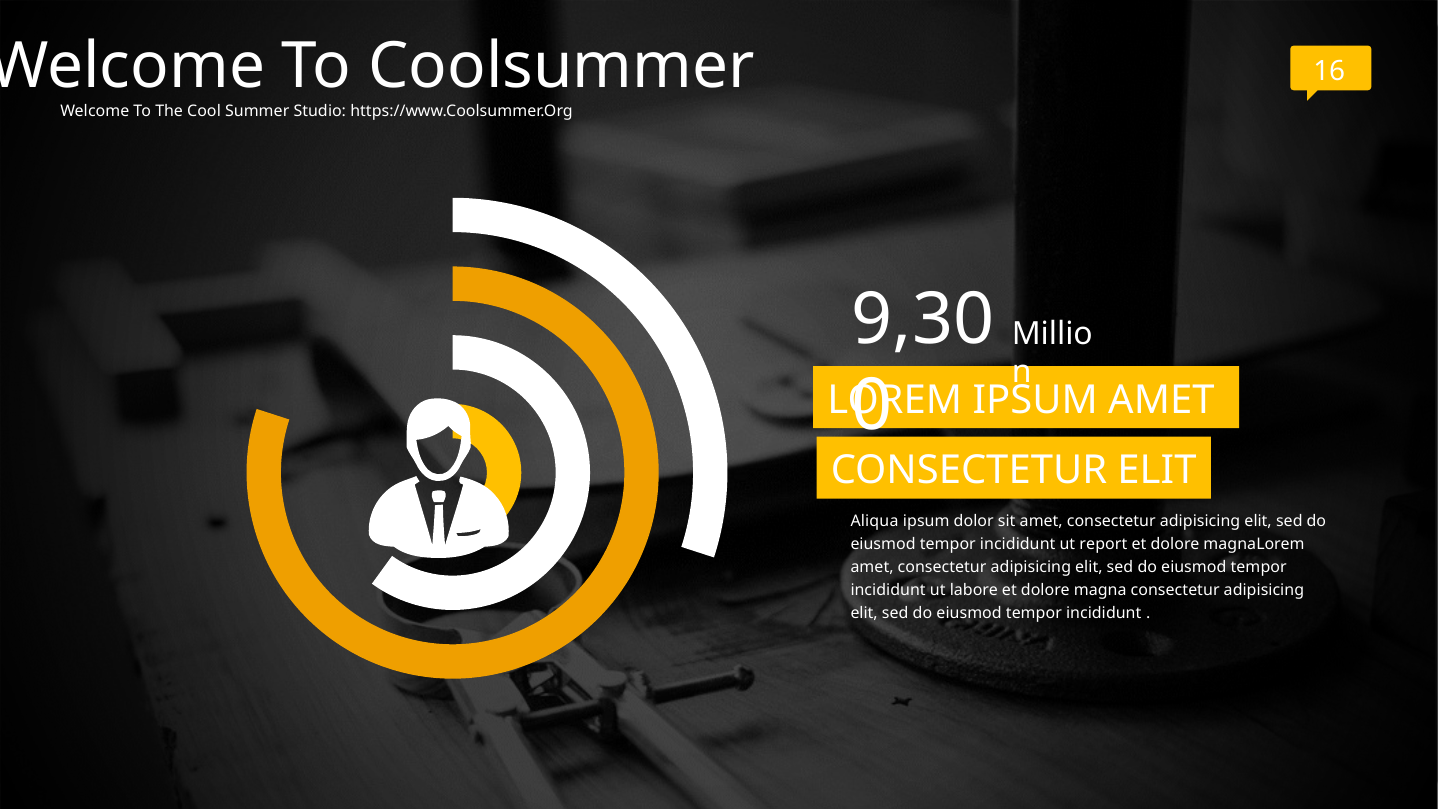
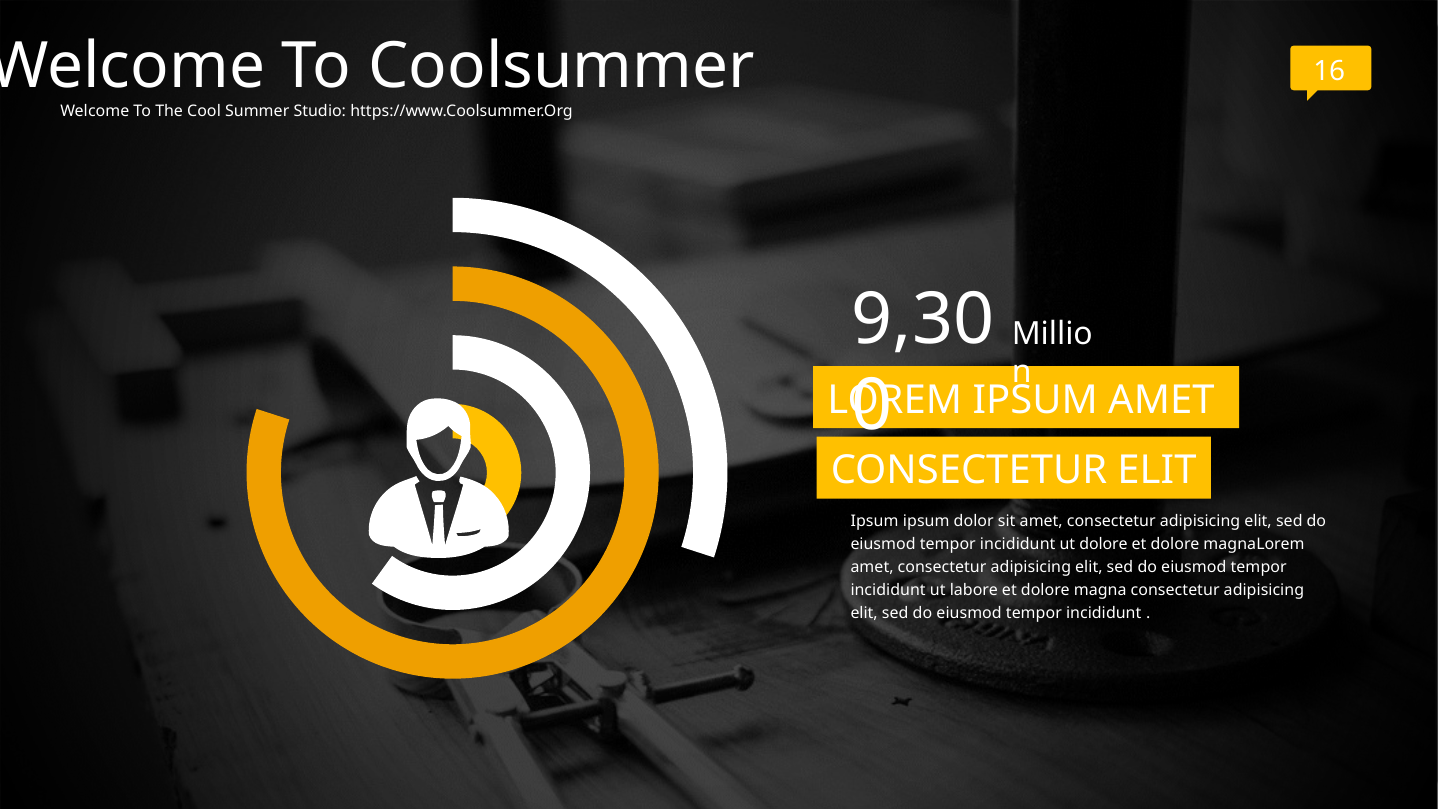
Aliqua at (875, 522): Aliqua -> Ipsum
ut report: report -> dolore
